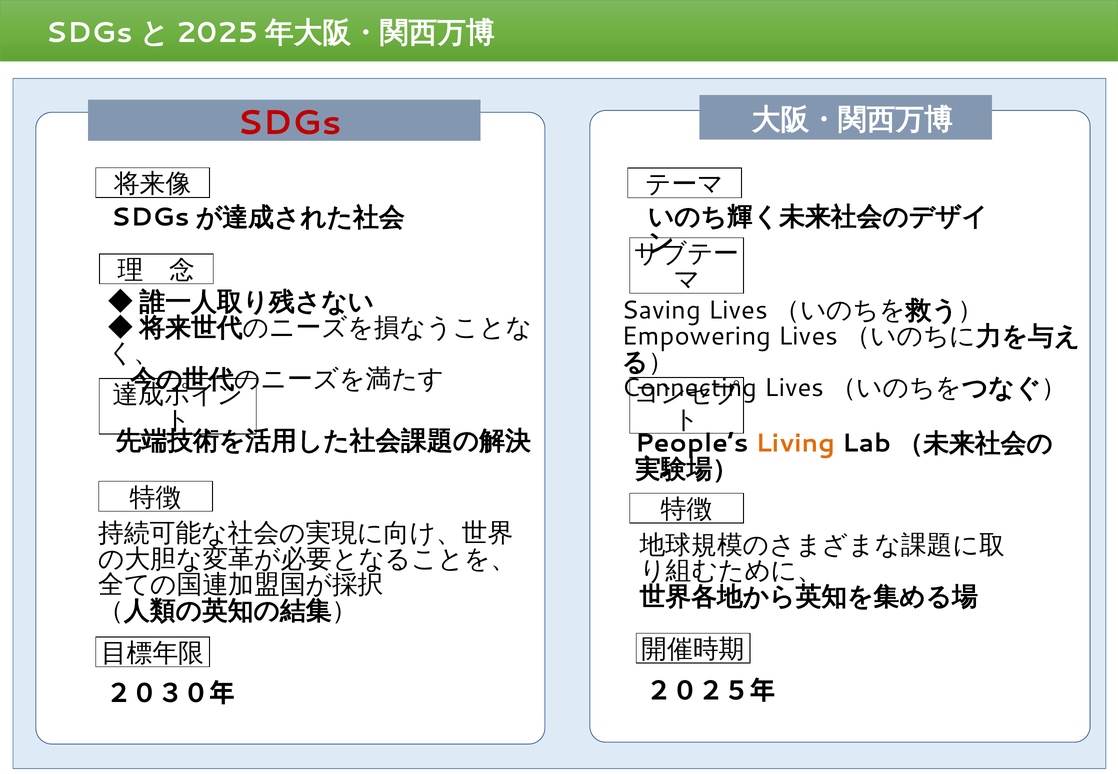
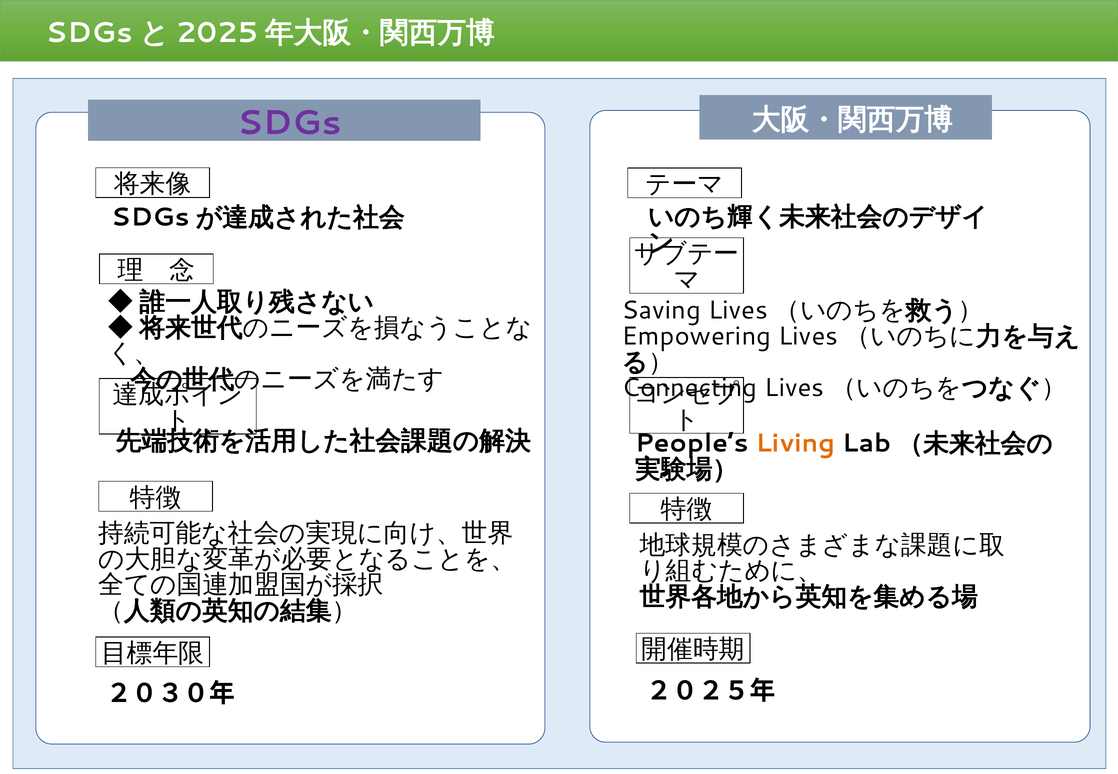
SDGs colour: red -> purple
